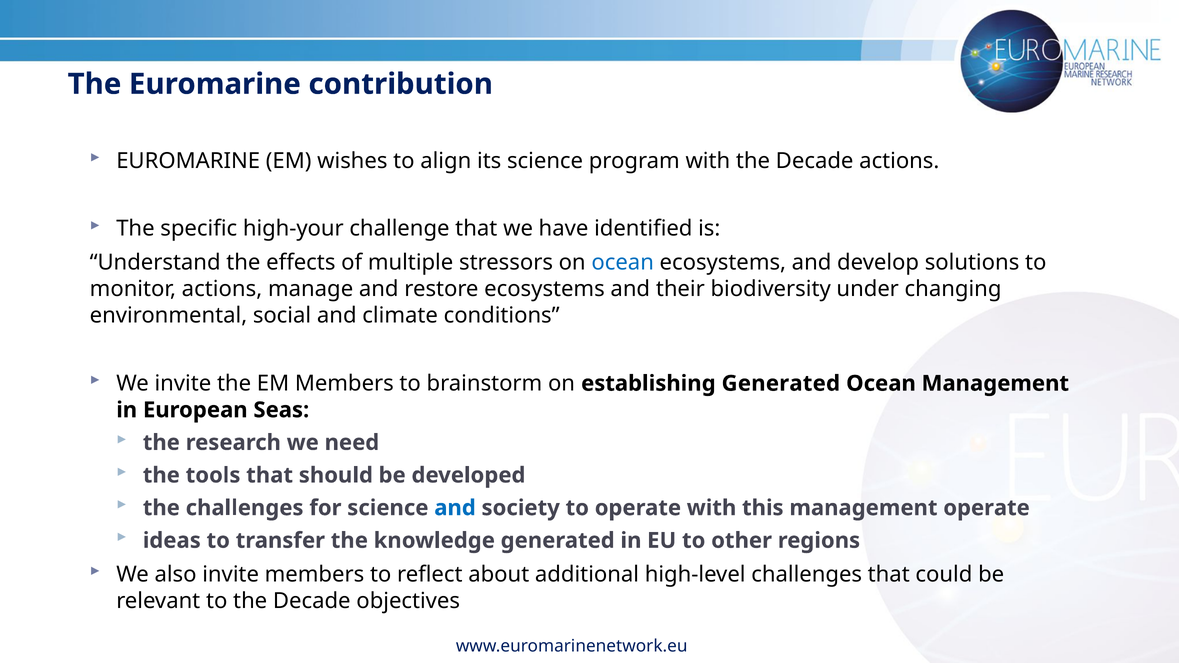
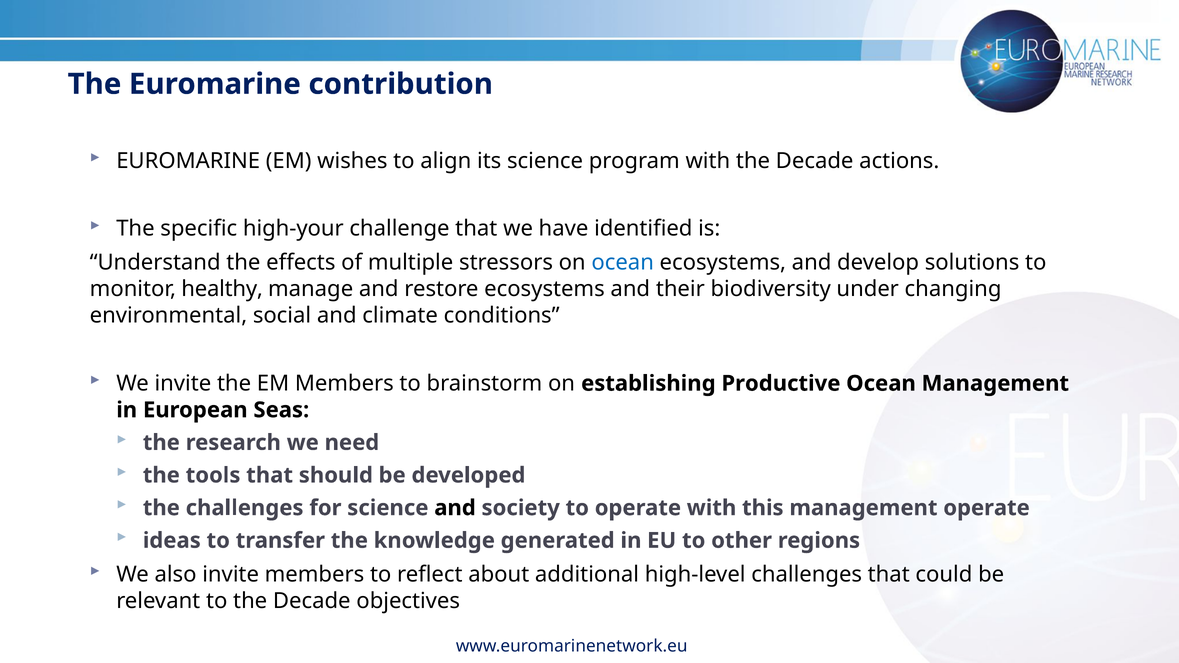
monitor actions: actions -> healthy
establishing Generated: Generated -> Productive
and at (455, 508) colour: blue -> black
